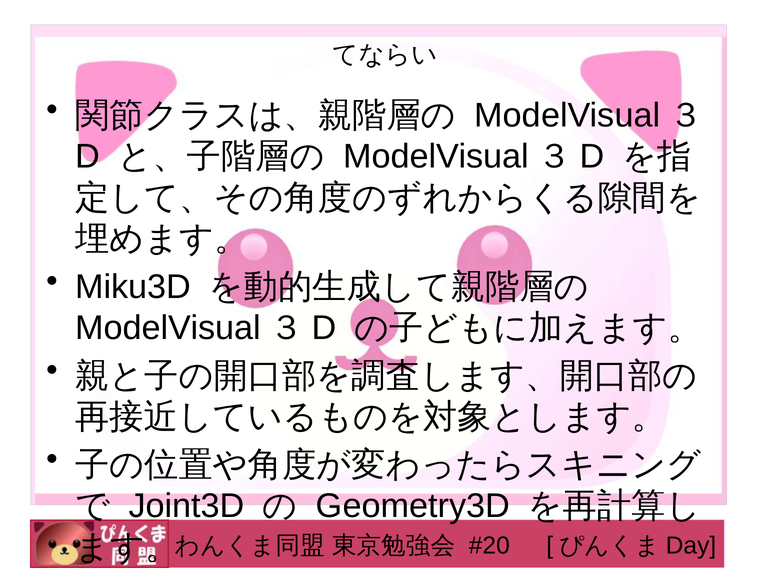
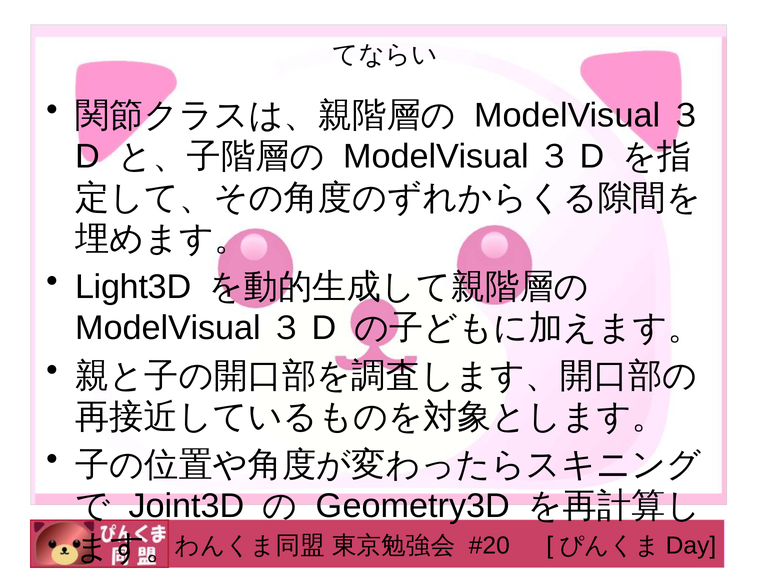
Miku3D: Miku3D -> Light3D
